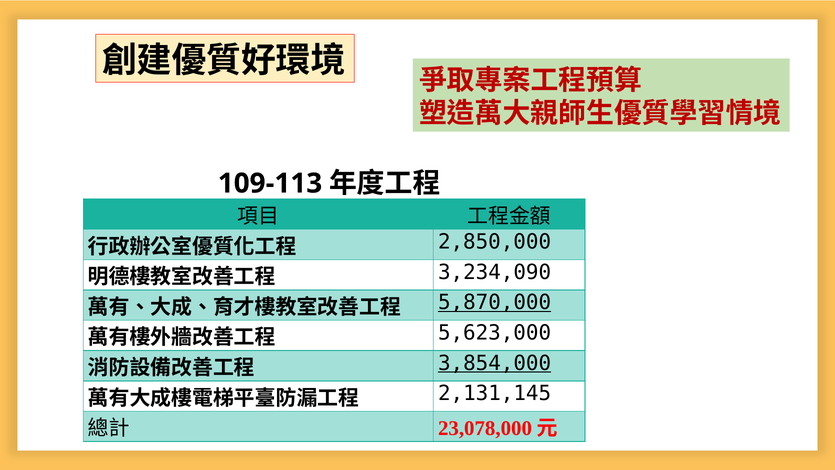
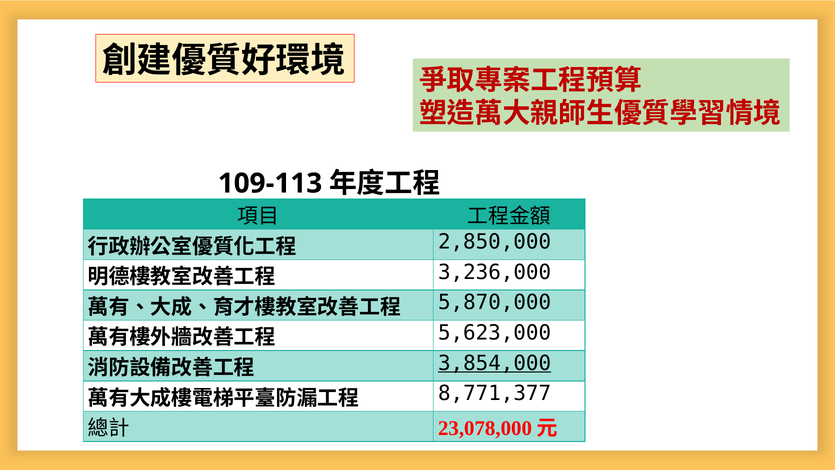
3,234,090: 3,234,090 -> 3,236,000
5,870,000 underline: present -> none
2,131,145: 2,131,145 -> 8,771,377
